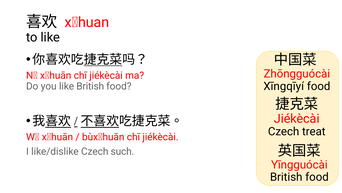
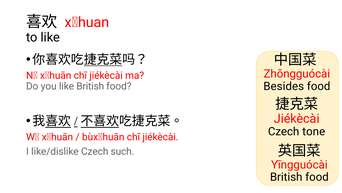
Xīngqīyí: Xīngqīyí -> Besides
treat: treat -> tone
